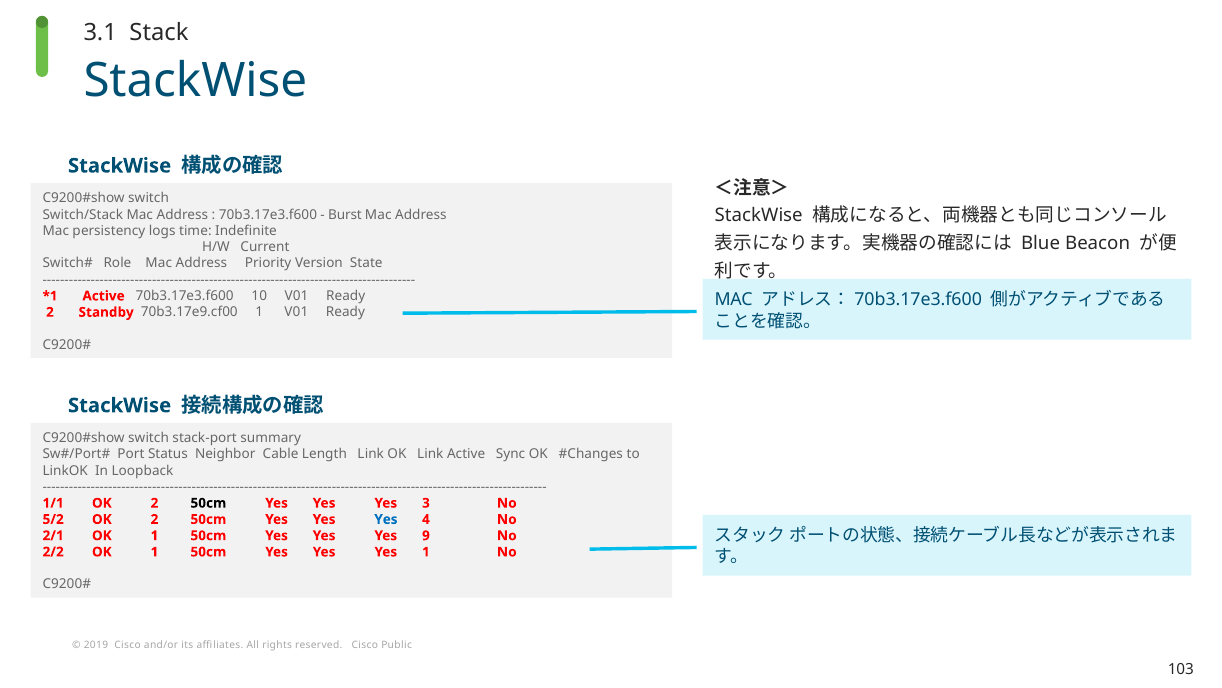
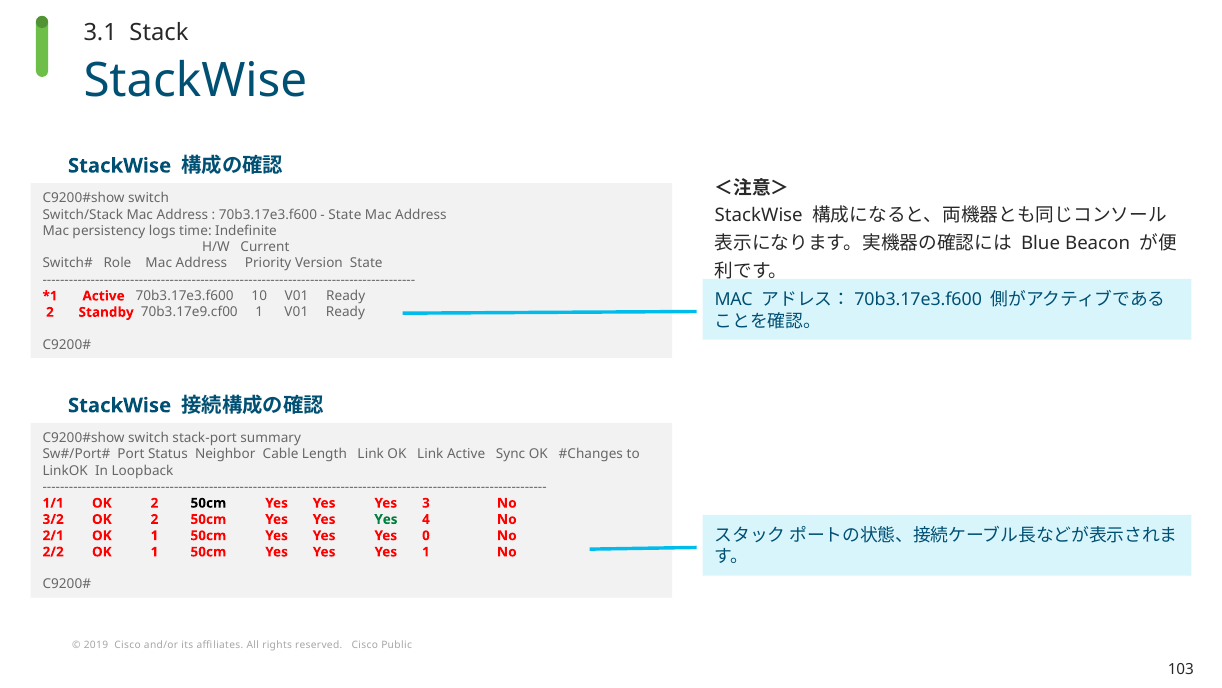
Burst at (345, 214): Burst -> State
5/2: 5/2 -> 3/2
Yes at (386, 519) colour: blue -> green
9: 9 -> 0
